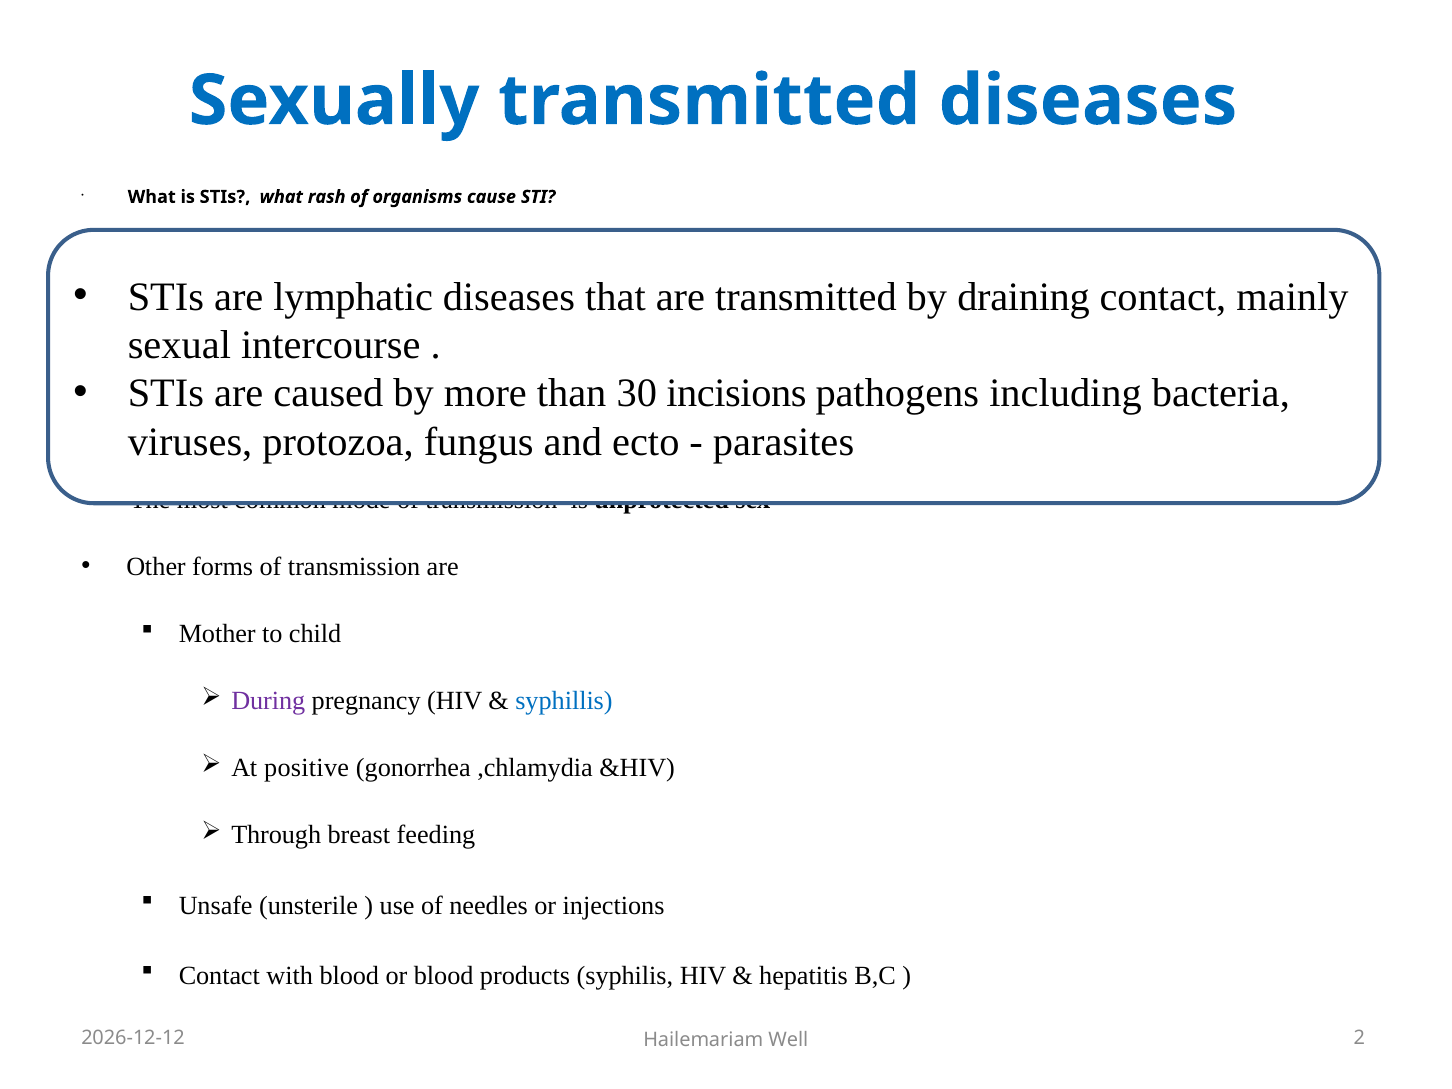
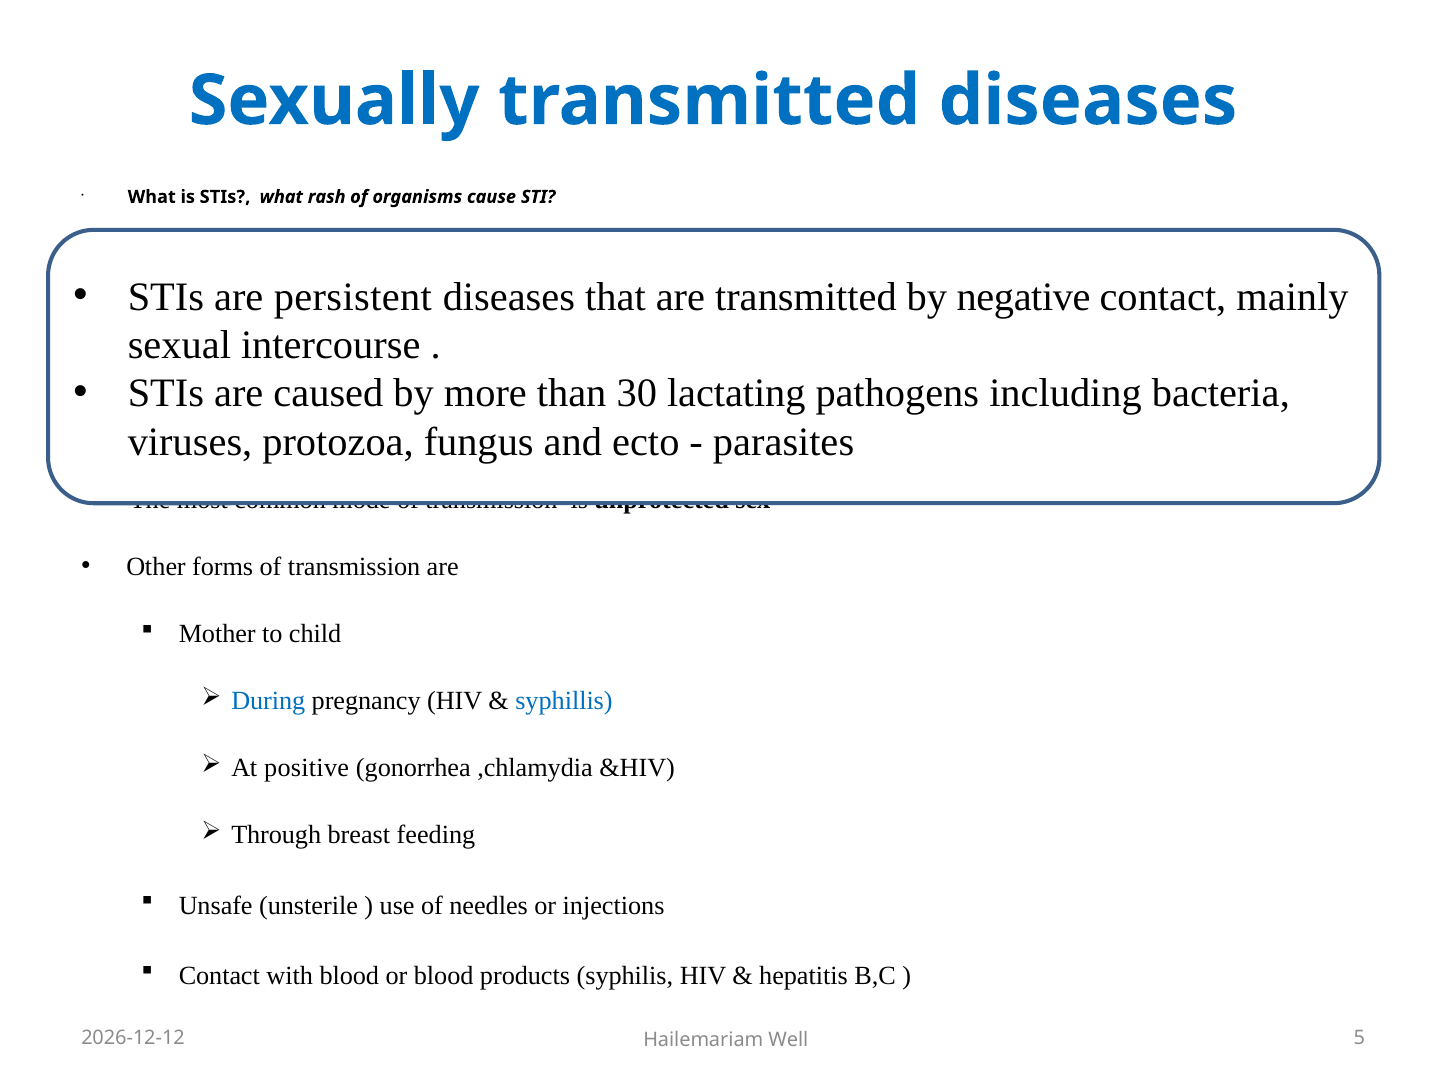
lymphatic: lymphatic -> persistent
draining: draining -> negative
incisions: incisions -> lactating
During colour: purple -> blue
2: 2 -> 5
